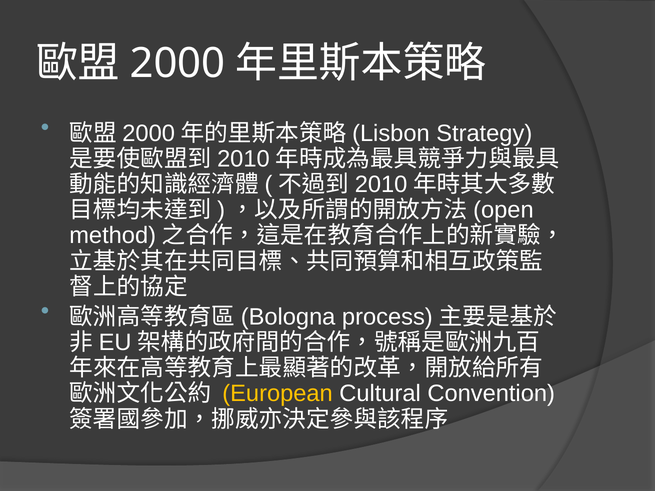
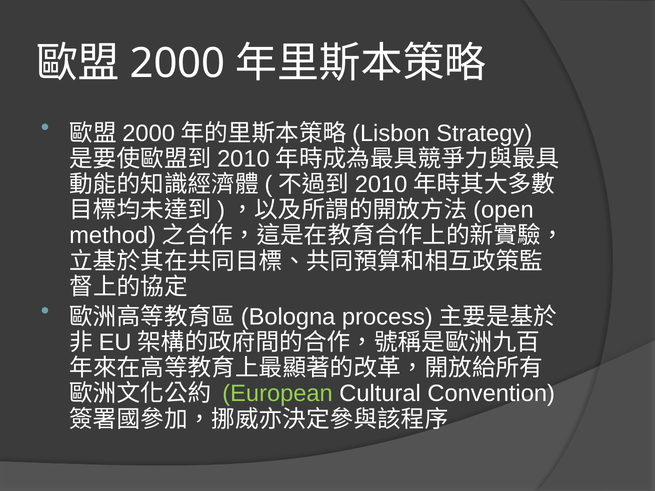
European colour: yellow -> light green
